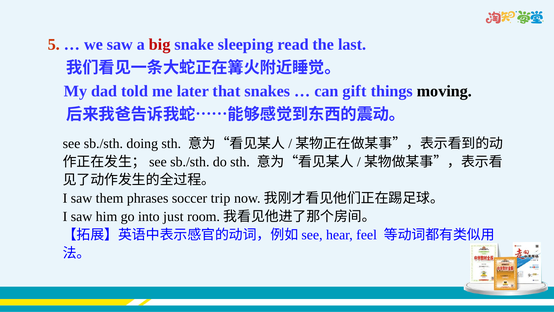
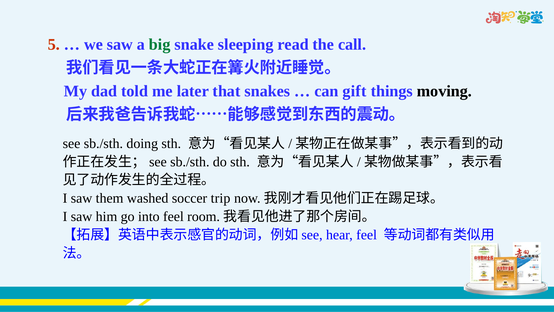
big colour: red -> green
last: last -> call
phrases: phrases -> washed
into just: just -> feel
